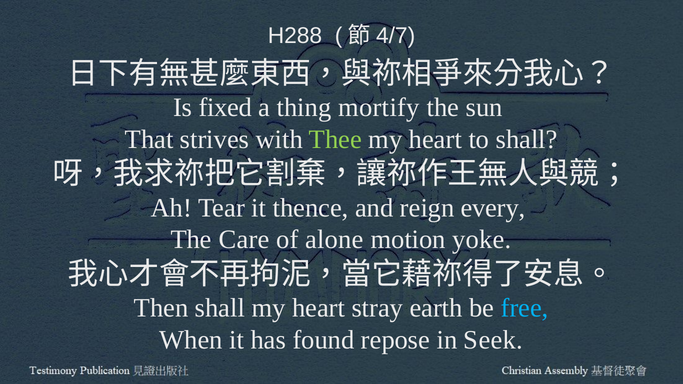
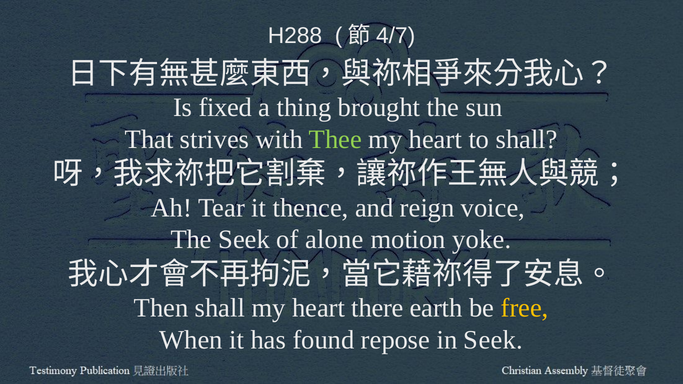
mortify: mortify -> brought
every: every -> voice
The Care: Care -> Seek
stray: stray -> there
free colour: light blue -> yellow
